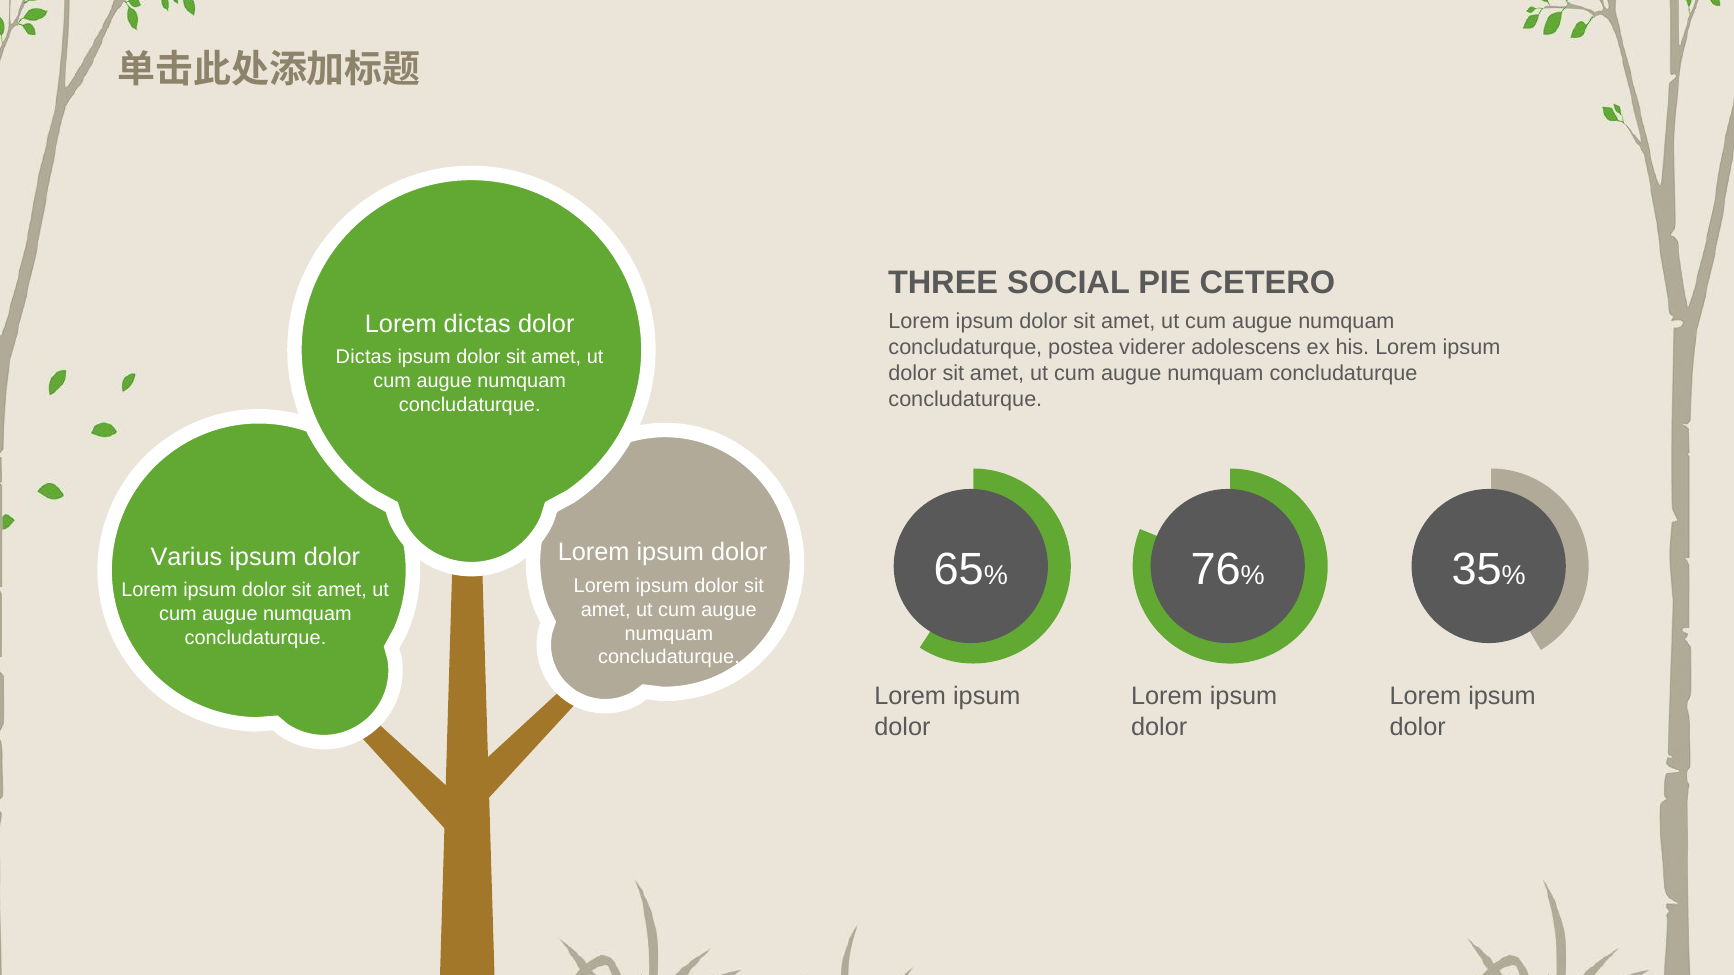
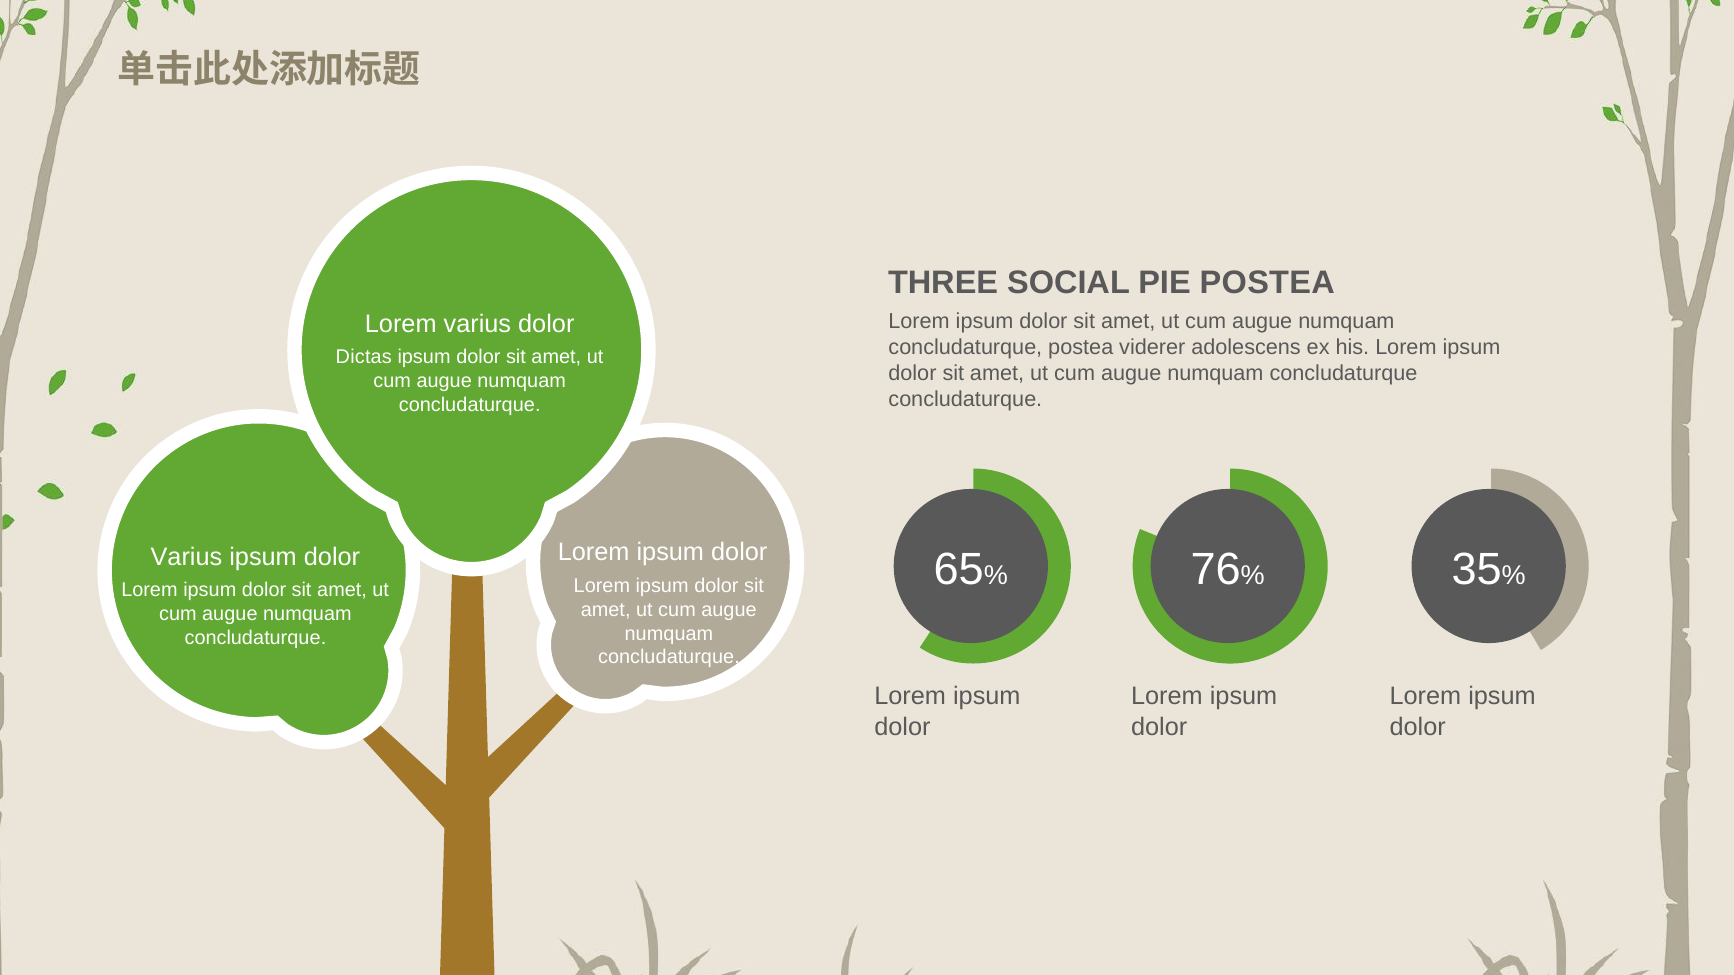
PIE CETERO: CETERO -> POSTEA
Lorem dictas: dictas -> varius
